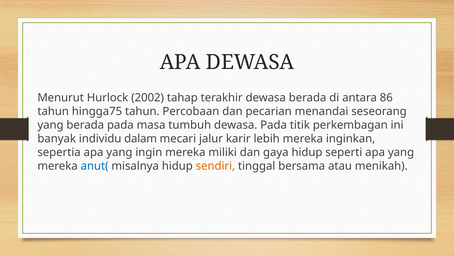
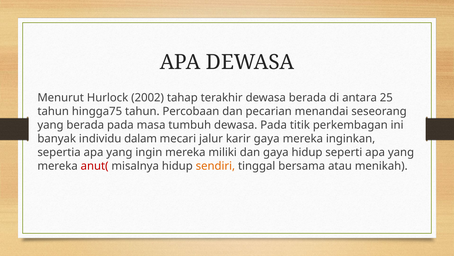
86: 86 -> 25
karir lebih: lebih -> gaya
anut( colour: blue -> red
